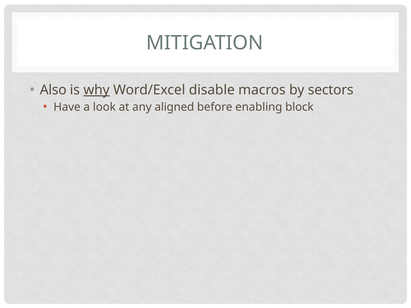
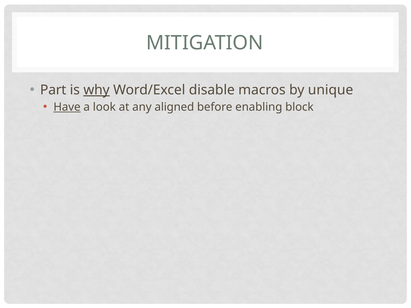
Also: Also -> Part
sectors: sectors -> unique
Have underline: none -> present
